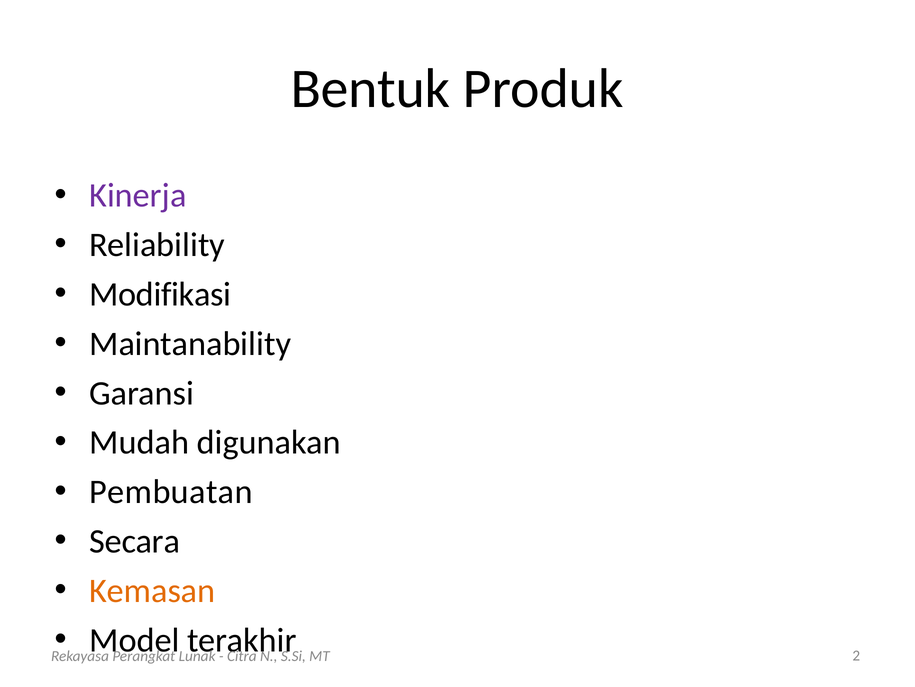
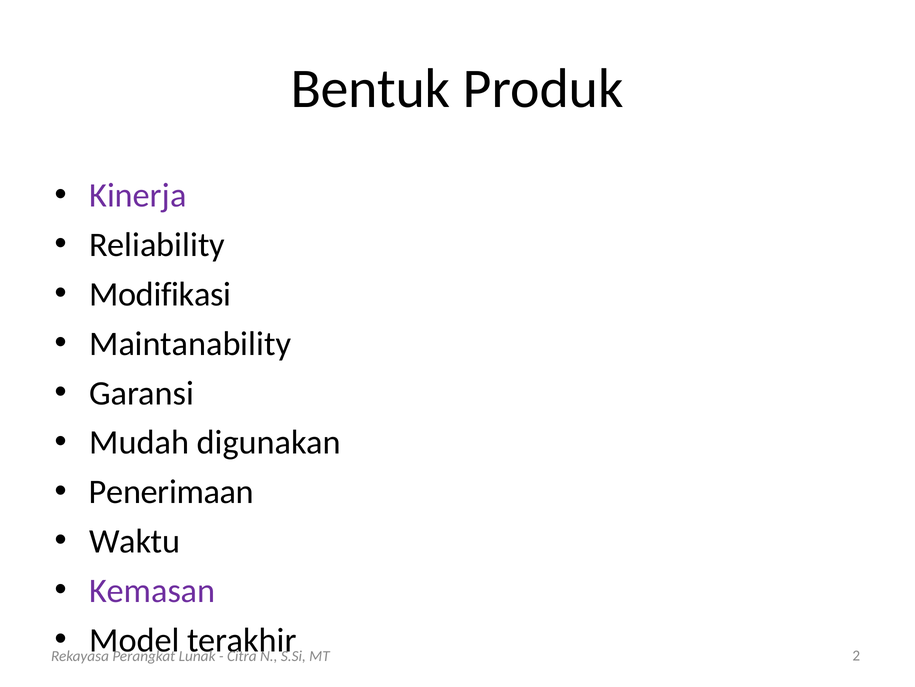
Pembuatan: Pembuatan -> Penerimaan
Secara: Secara -> Waktu
Kemasan colour: orange -> purple
